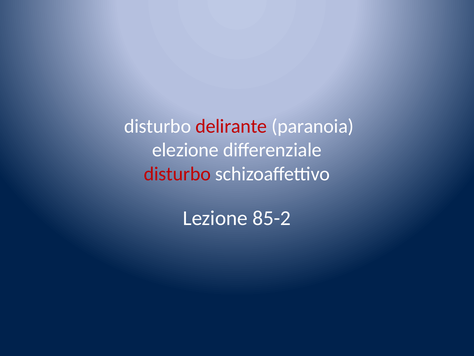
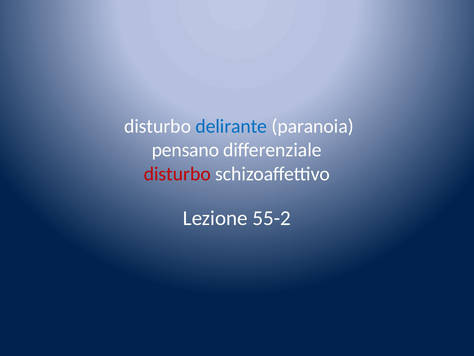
delirante colour: red -> blue
elezione: elezione -> pensano
85-2: 85-2 -> 55-2
